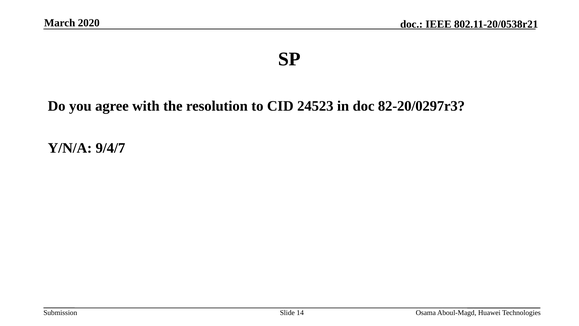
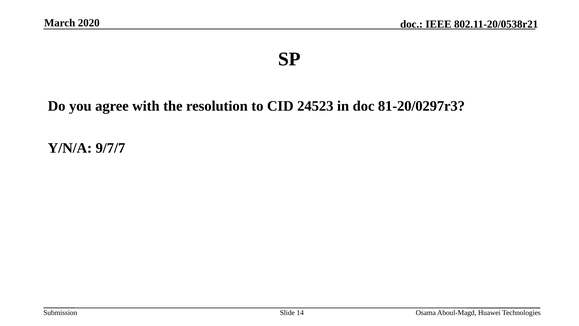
82-20/0297r3: 82-20/0297r3 -> 81-20/0297r3
9/4/7: 9/4/7 -> 9/7/7
